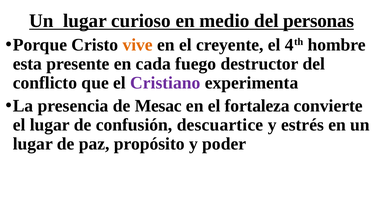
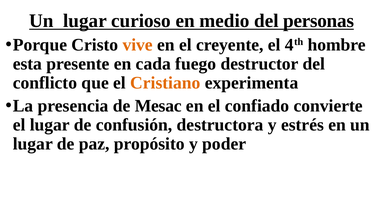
Cristiano colour: purple -> orange
fortaleza: fortaleza -> confiado
descuartice: descuartice -> destructora
